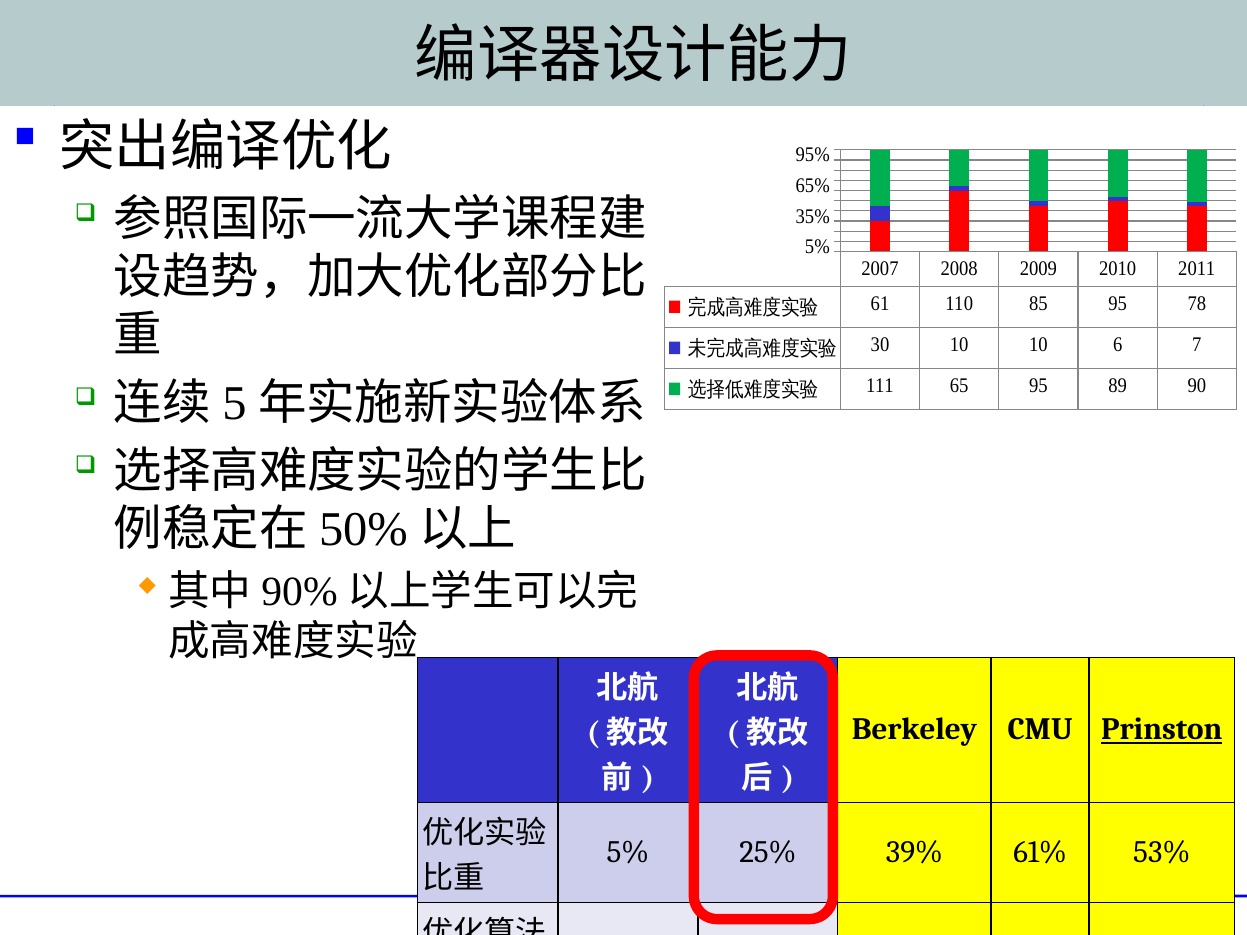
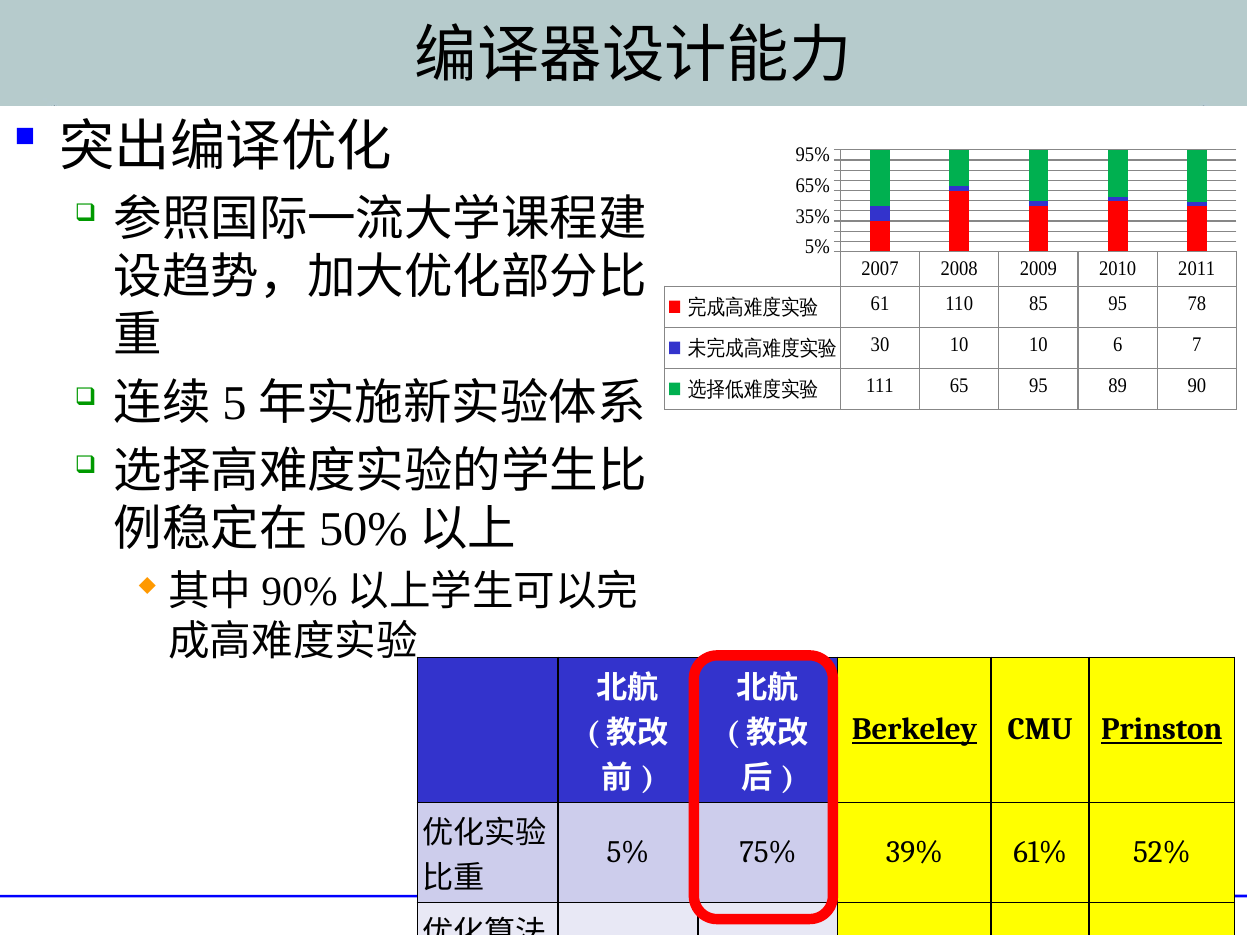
Berkeley underline: none -> present
25%: 25% -> 75%
53%: 53% -> 52%
